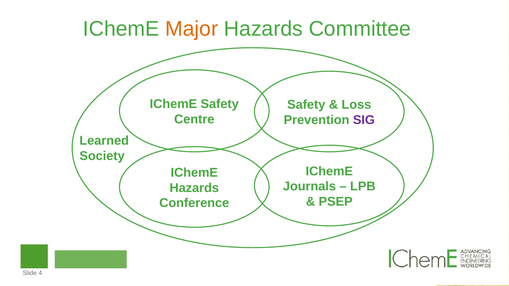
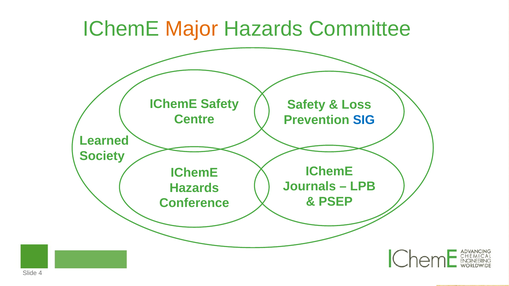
SIG colour: purple -> blue
